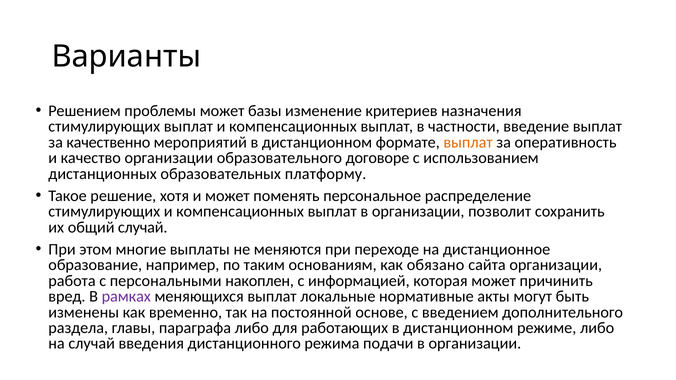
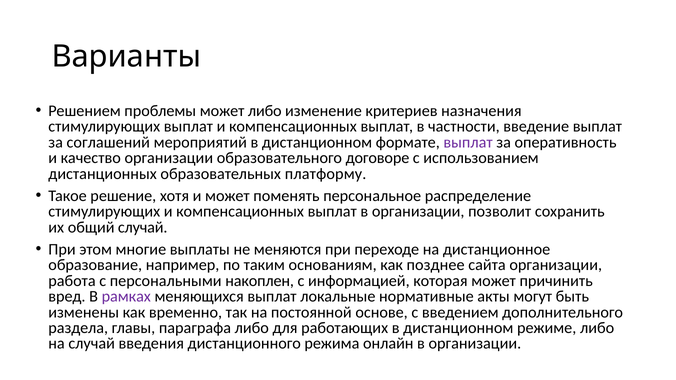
может базы: базы -> либо
качественно: качественно -> соглашений
выплат at (468, 142) colour: orange -> purple
обязано: обязано -> позднее
подачи: подачи -> онлайн
